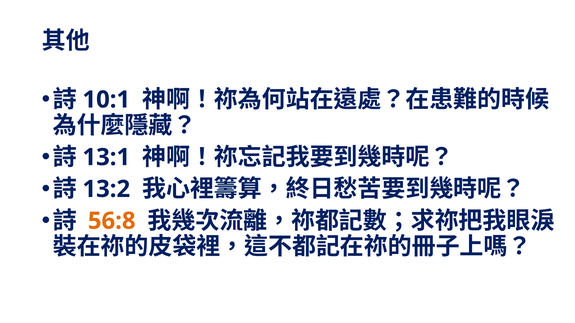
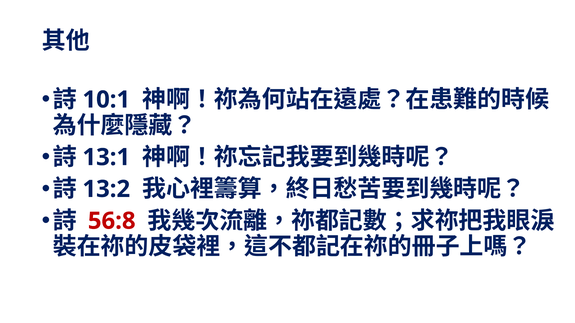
56:8 colour: orange -> red
